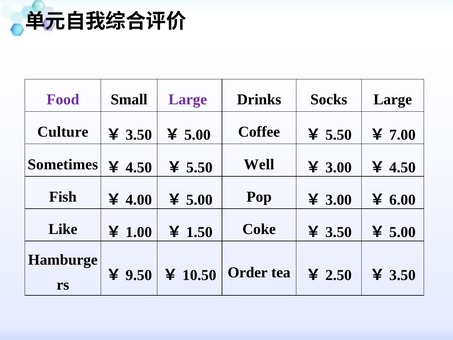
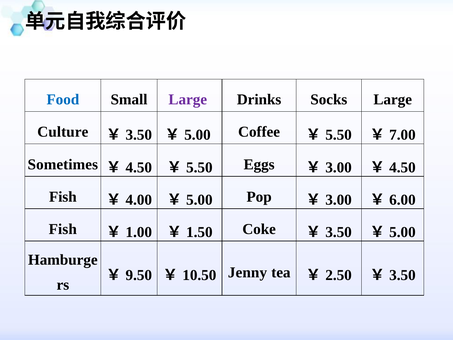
Food colour: purple -> blue
Well: Well -> Eggs
Like at (63, 229): Like -> Fish
Order: Order -> Jenny
